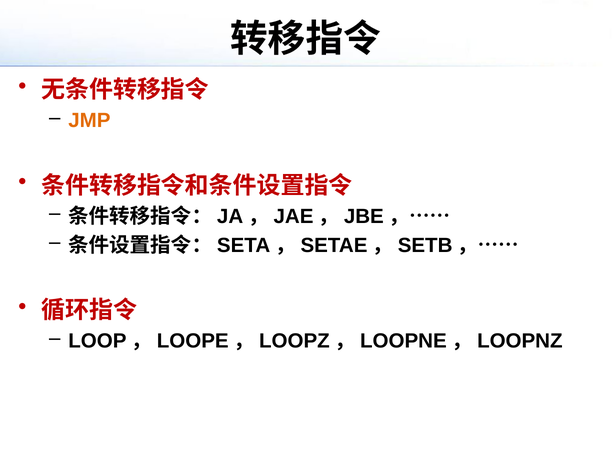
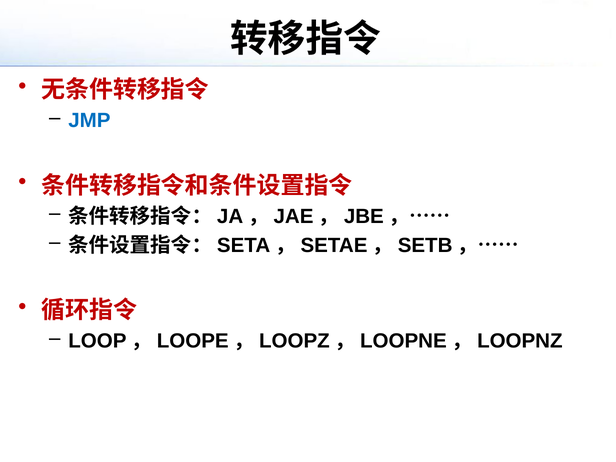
JMP colour: orange -> blue
